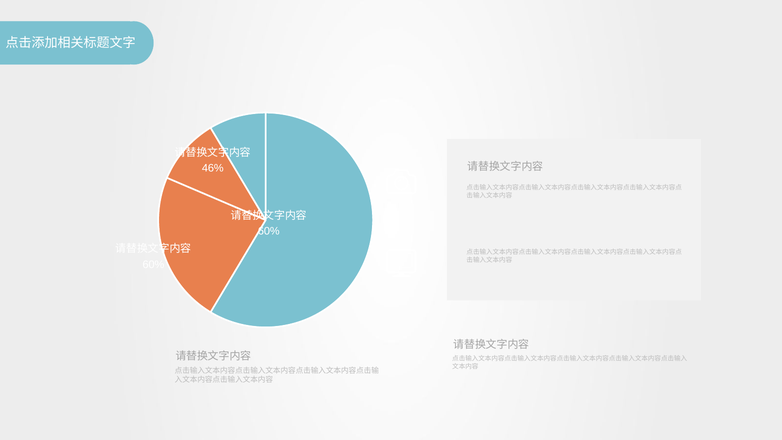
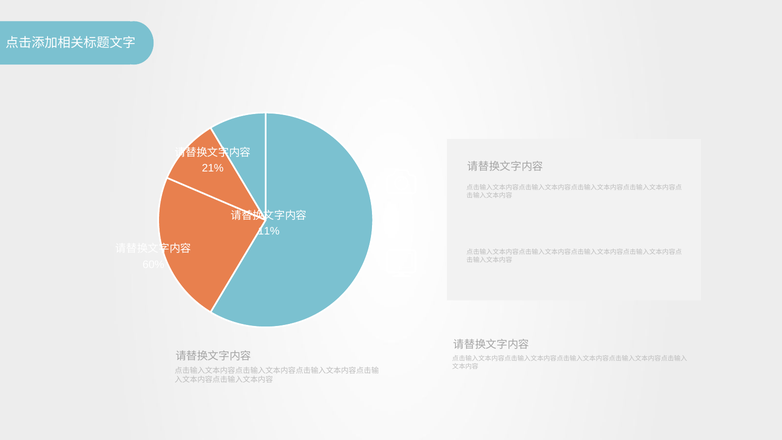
46%: 46% -> 21%
60% at (269, 231): 60% -> 11%
